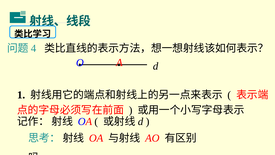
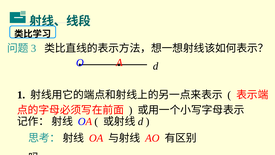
4: 4 -> 3
